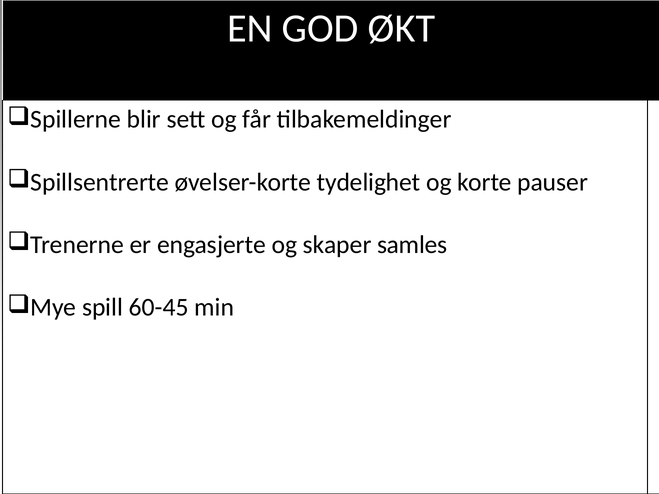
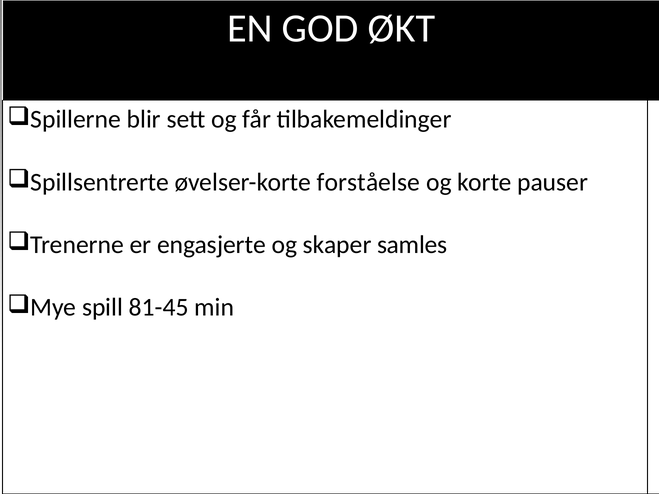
tydelighet: tydelighet -> forståelse
60-45: 60-45 -> 81-45
